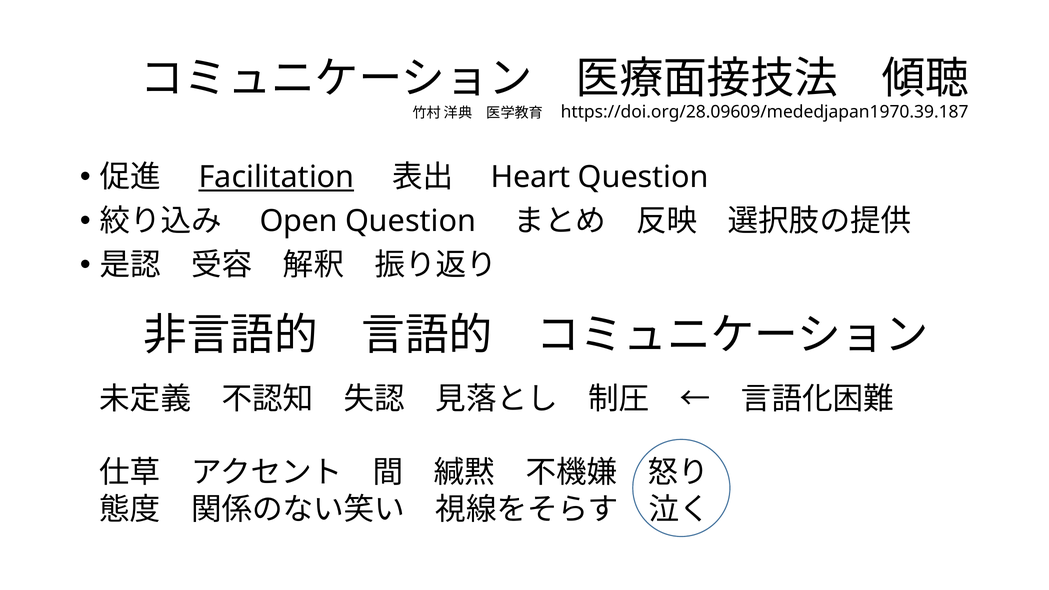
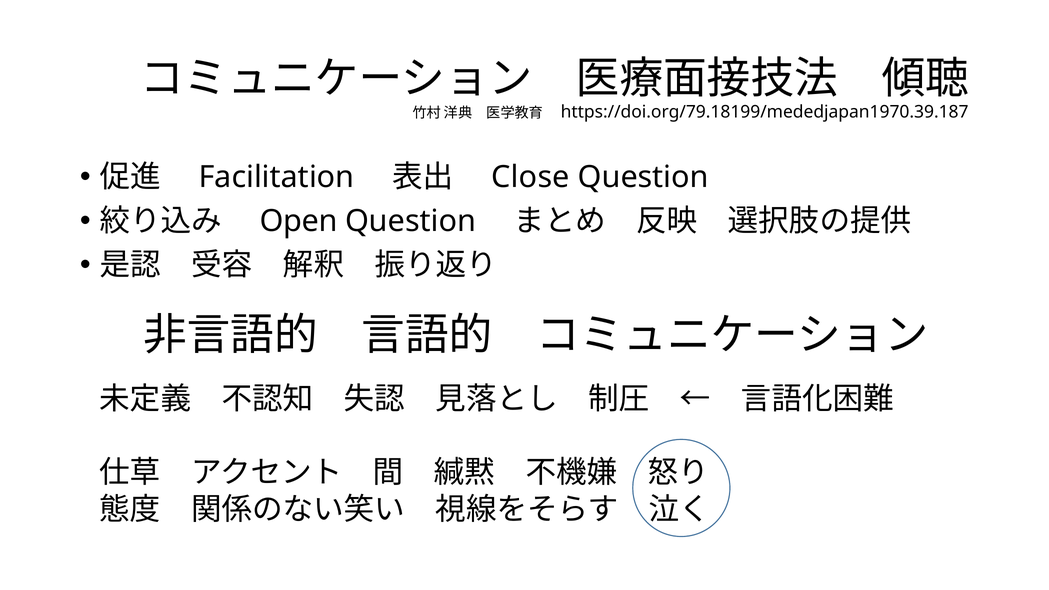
https://doi.org/28.09609/mededjapan1970.39.187: https://doi.org/28.09609/mededjapan1970.39.187 -> https://doi.org/79.18199/mededjapan1970.39.187
Facilitation underline: present -> none
Heart: Heart -> Close
